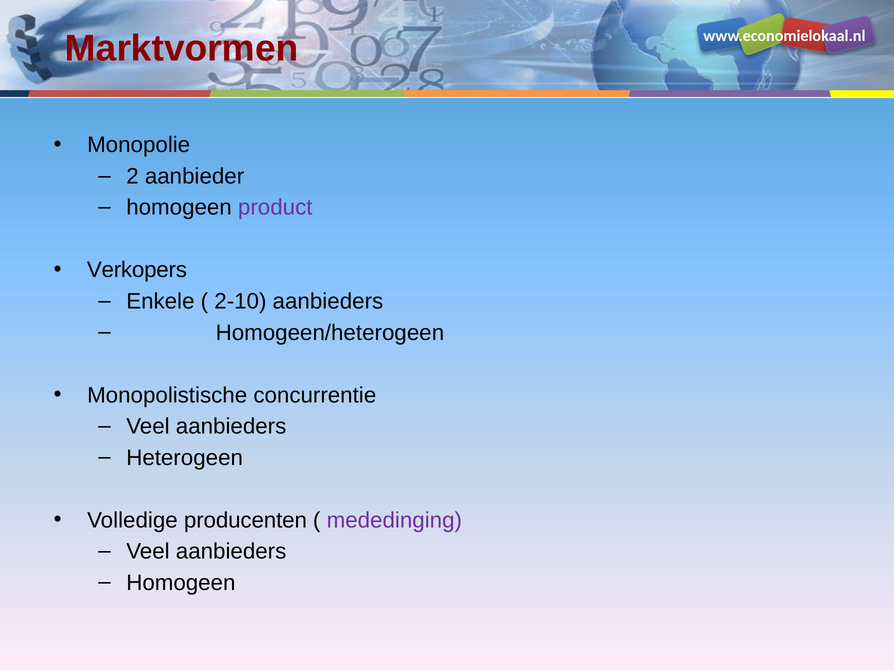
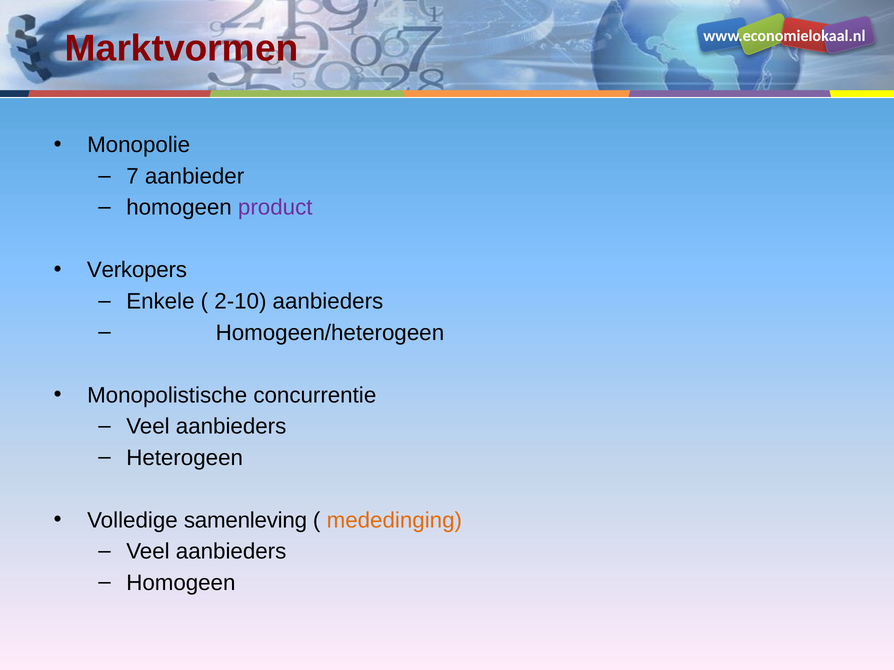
2: 2 -> 7
producenten: producenten -> samenleving
mededinging colour: purple -> orange
